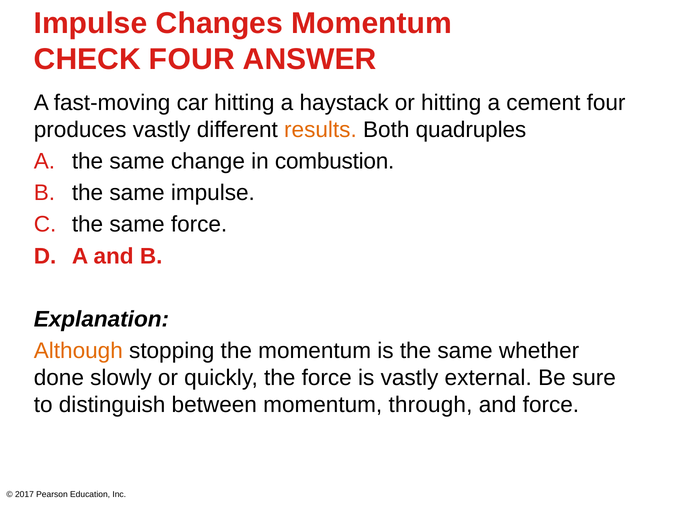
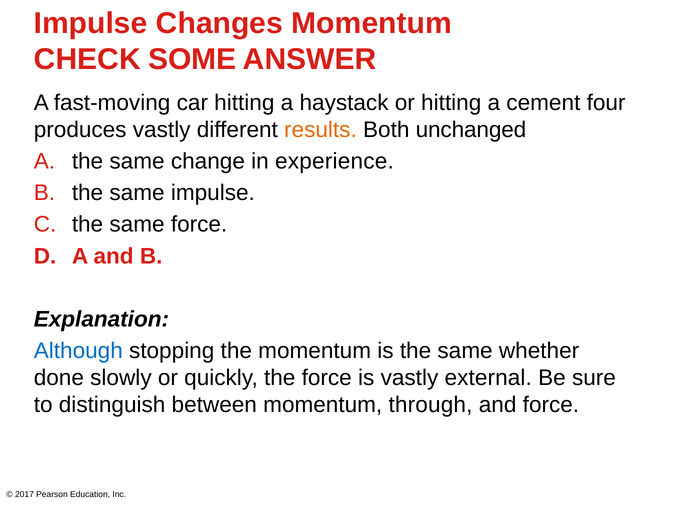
CHECK FOUR: FOUR -> SOME
quadruples: quadruples -> unchanged
combustion: combustion -> experience
Although colour: orange -> blue
